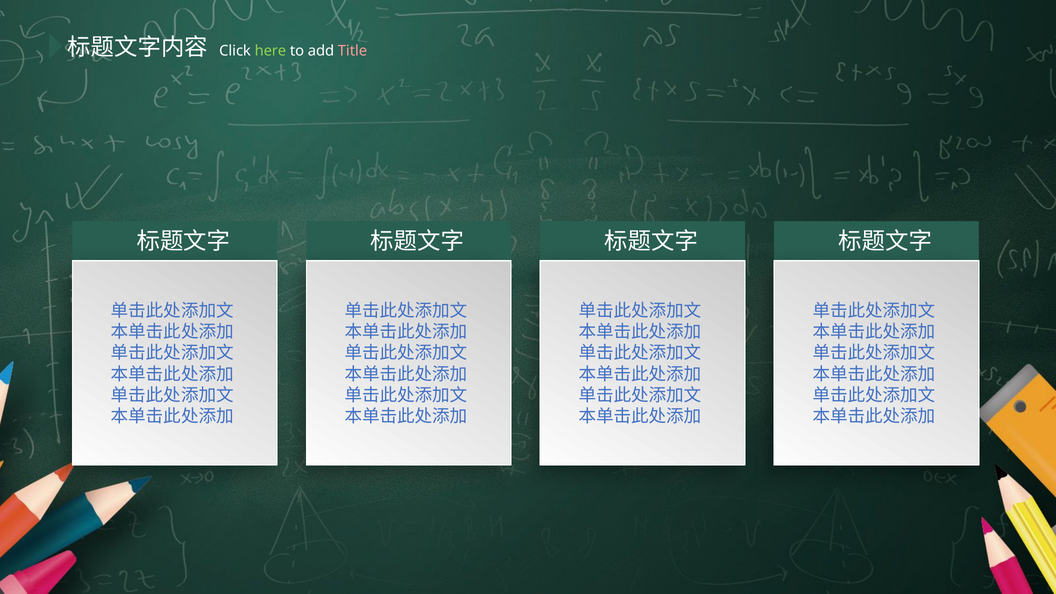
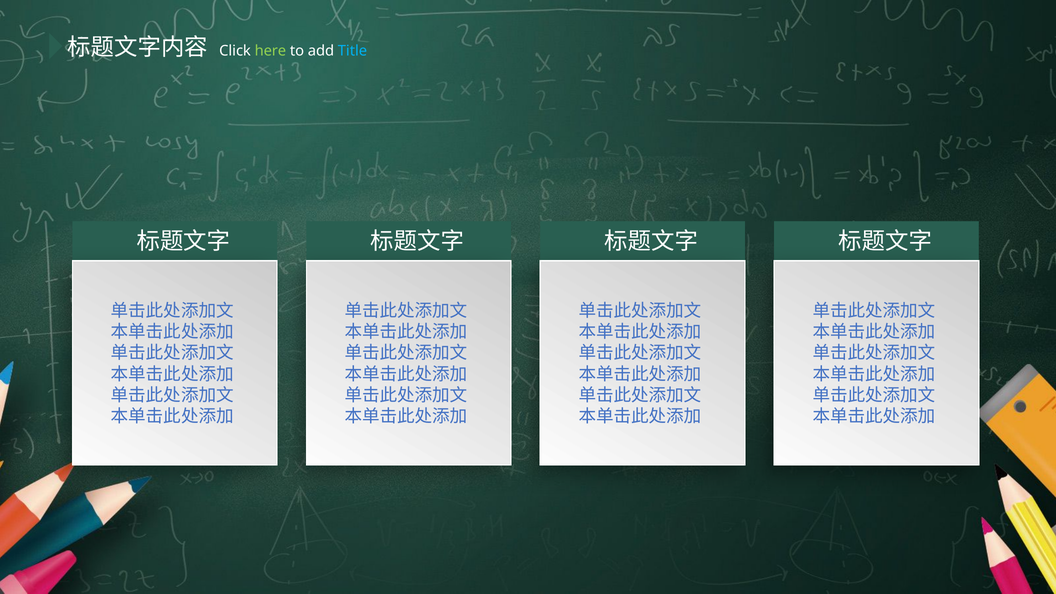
Title colour: pink -> light blue
